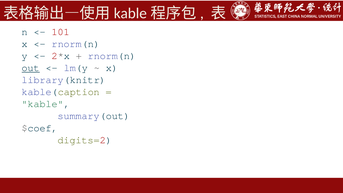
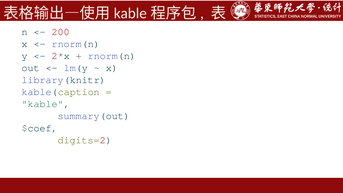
9: 9 -> 5
101: 101 -> 200
out underline: present -> none
